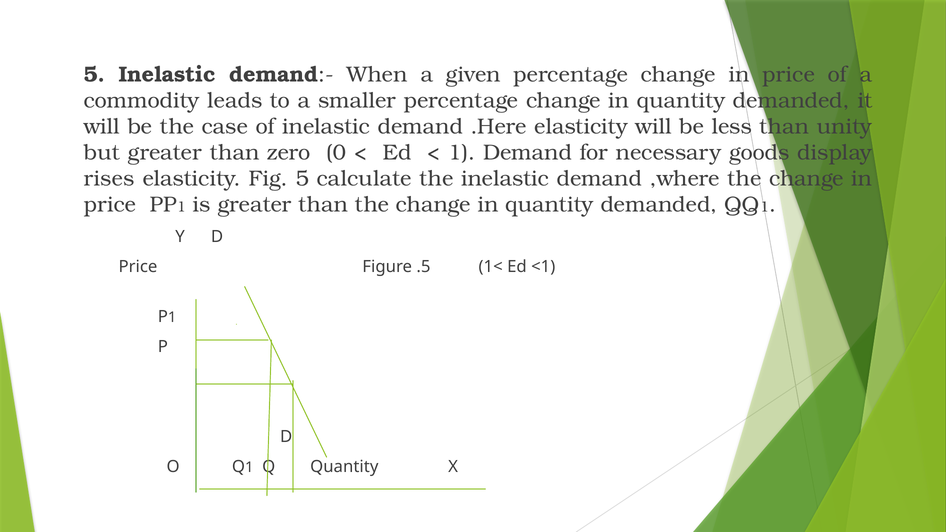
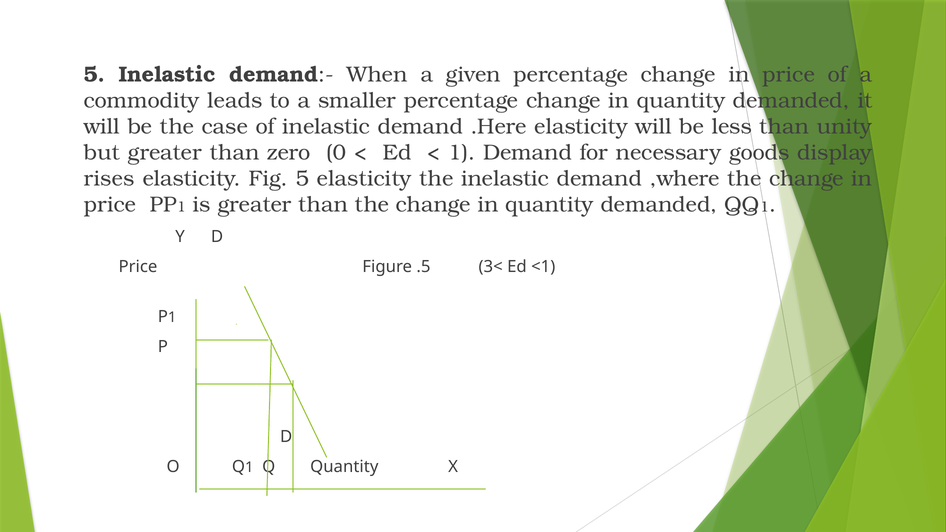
5 calculate: calculate -> elasticity
1<: 1< -> 3<
